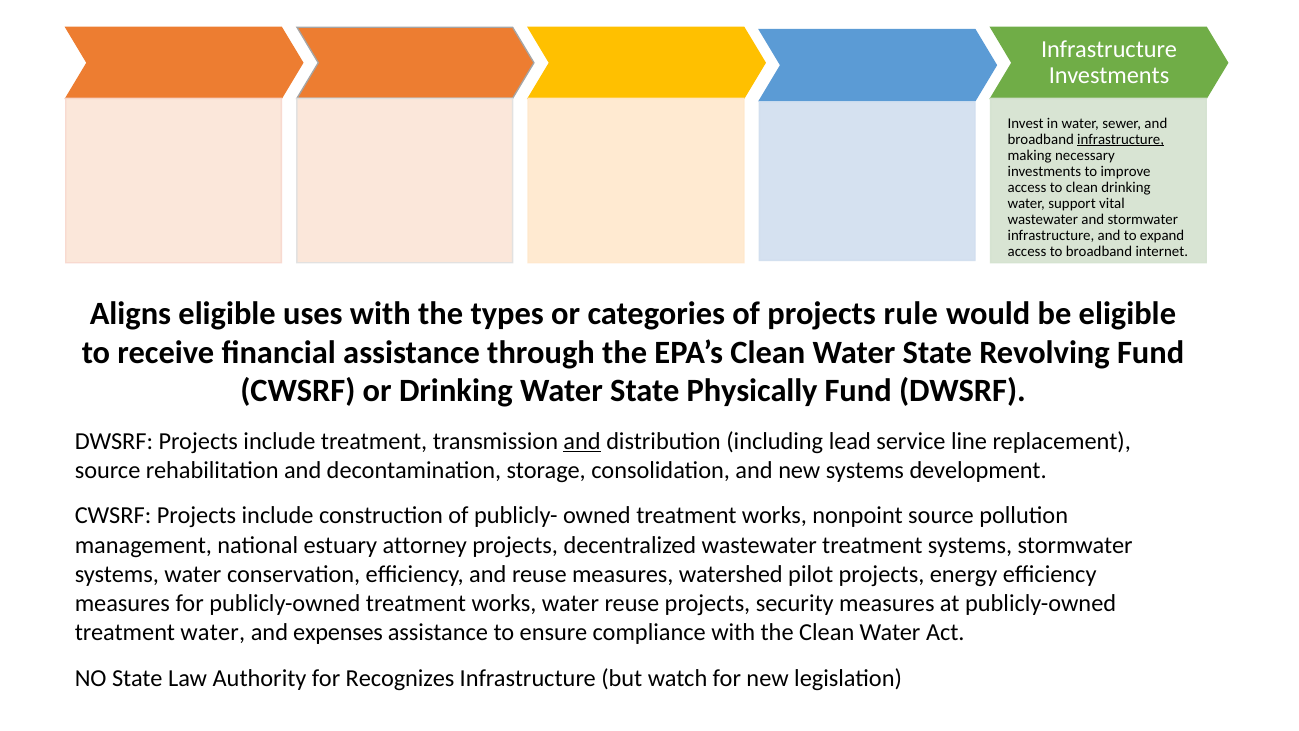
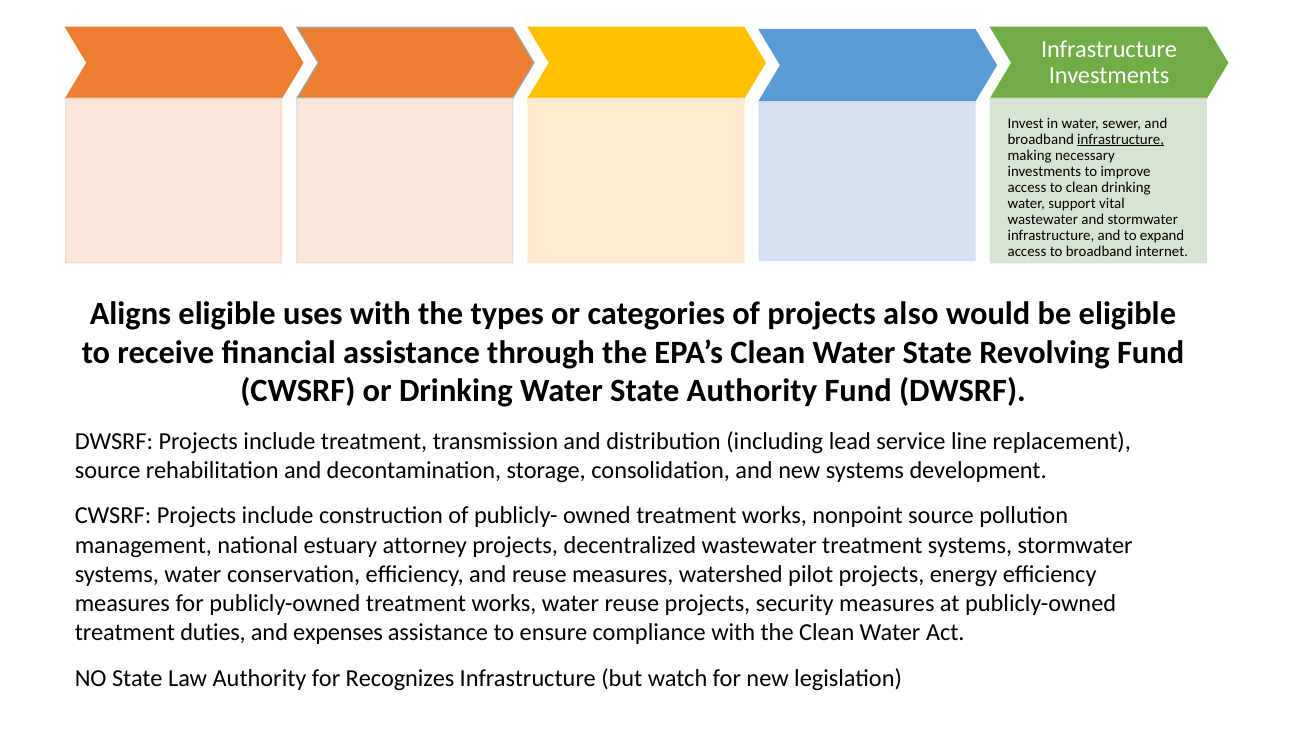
rule: rule -> also
State Physically: Physically -> Authority
and at (582, 441) underline: present -> none
treatment water: water -> duties
